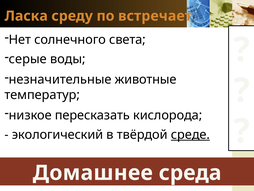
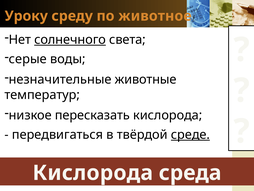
Ласка: Ласка -> Уроку
встречает: встречает -> животное
солнечного underline: none -> present
экологический: экологический -> передвигаться
Домашнее at (93, 172): Домашнее -> Кислорода
